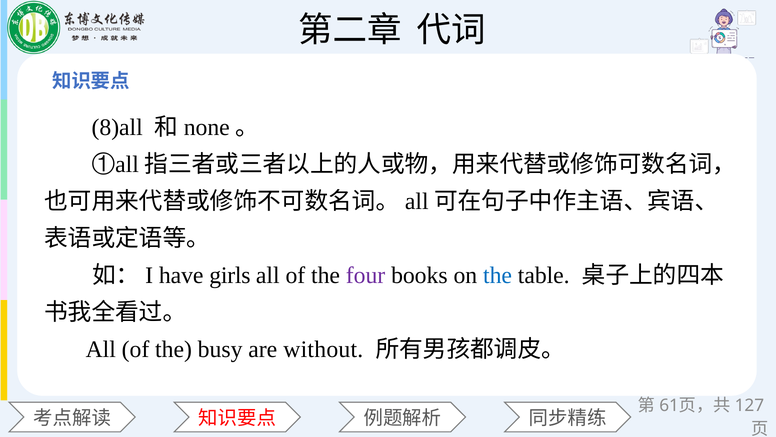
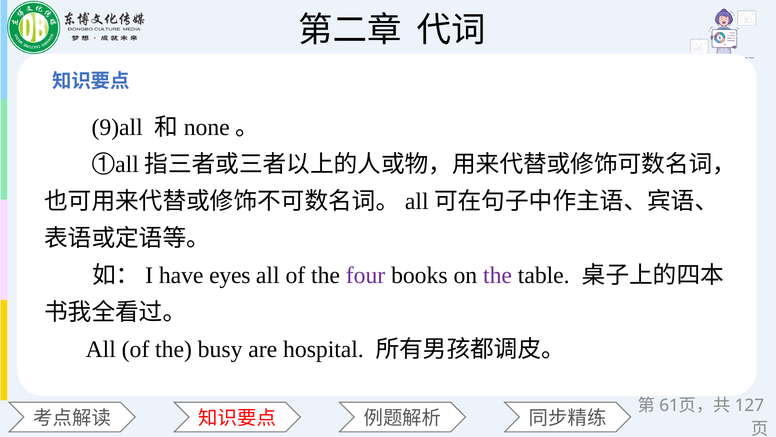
8)all: 8)all -> 9)all
girls: girls -> eyes
the at (498, 275) colour: blue -> purple
without: without -> hospital
